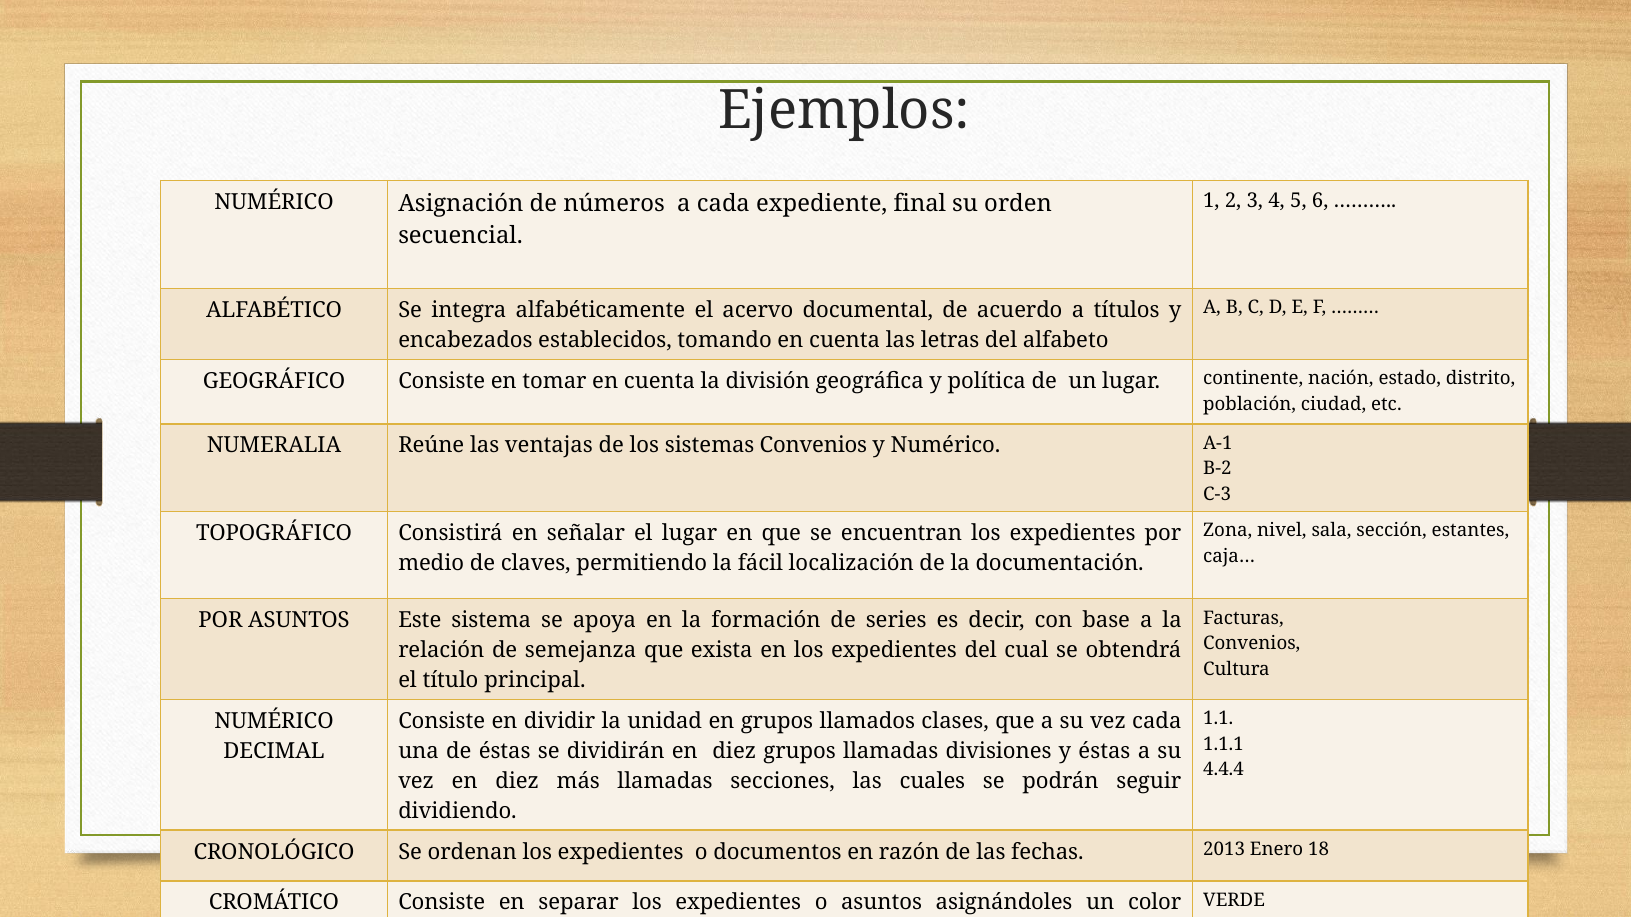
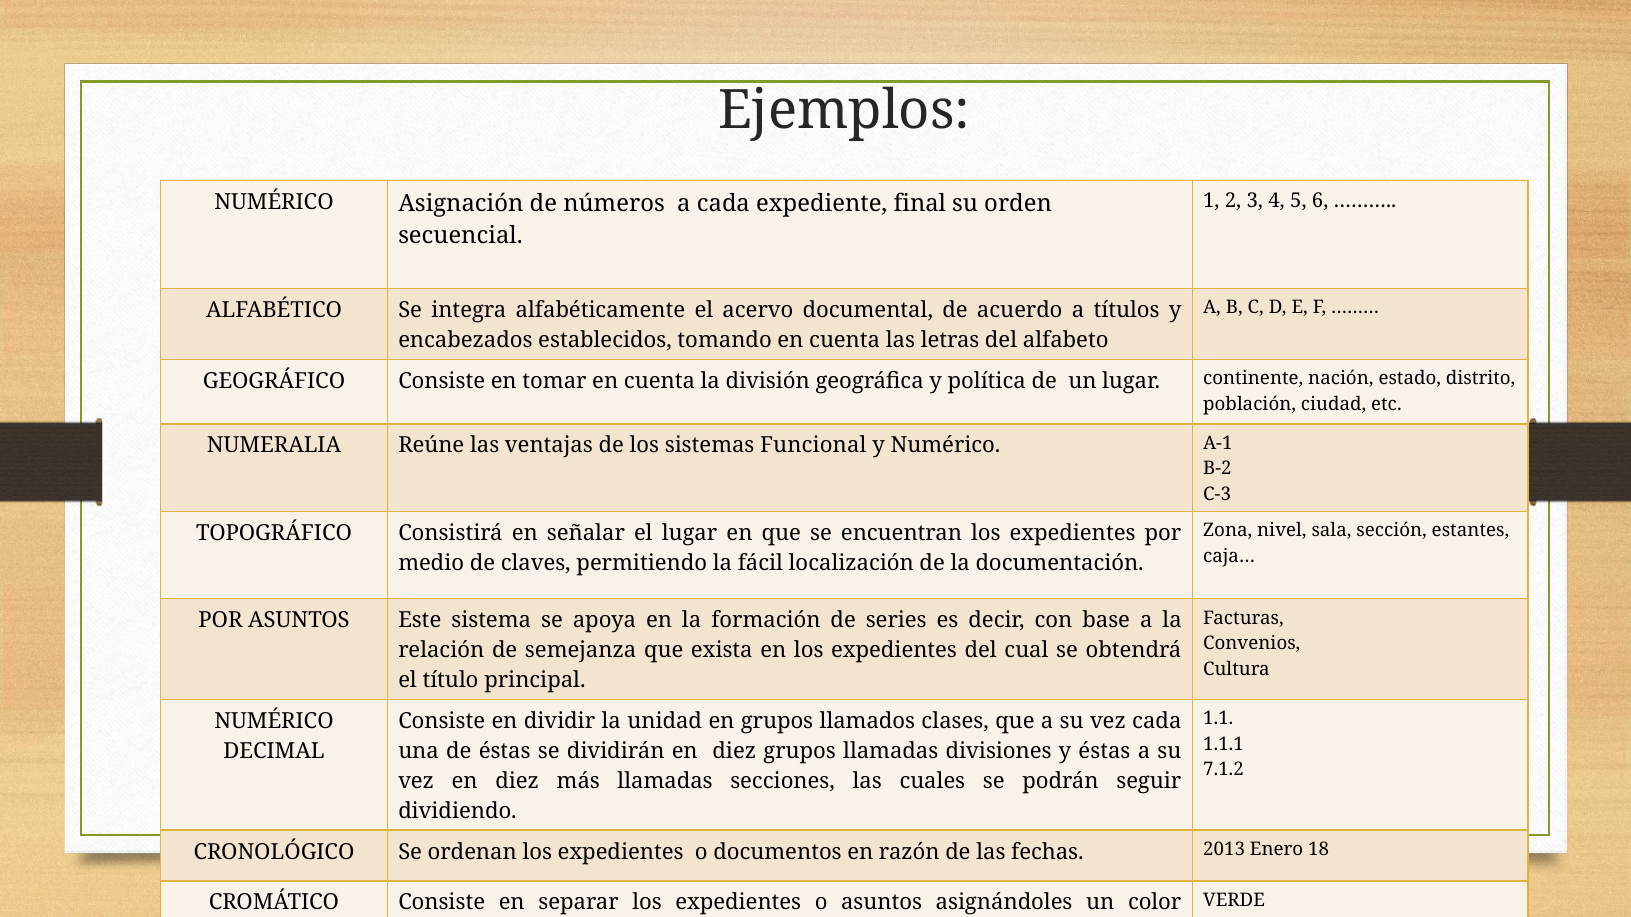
sistemas Convenios: Convenios -> Funcional
4.4.4: 4.4.4 -> 7.1.2
